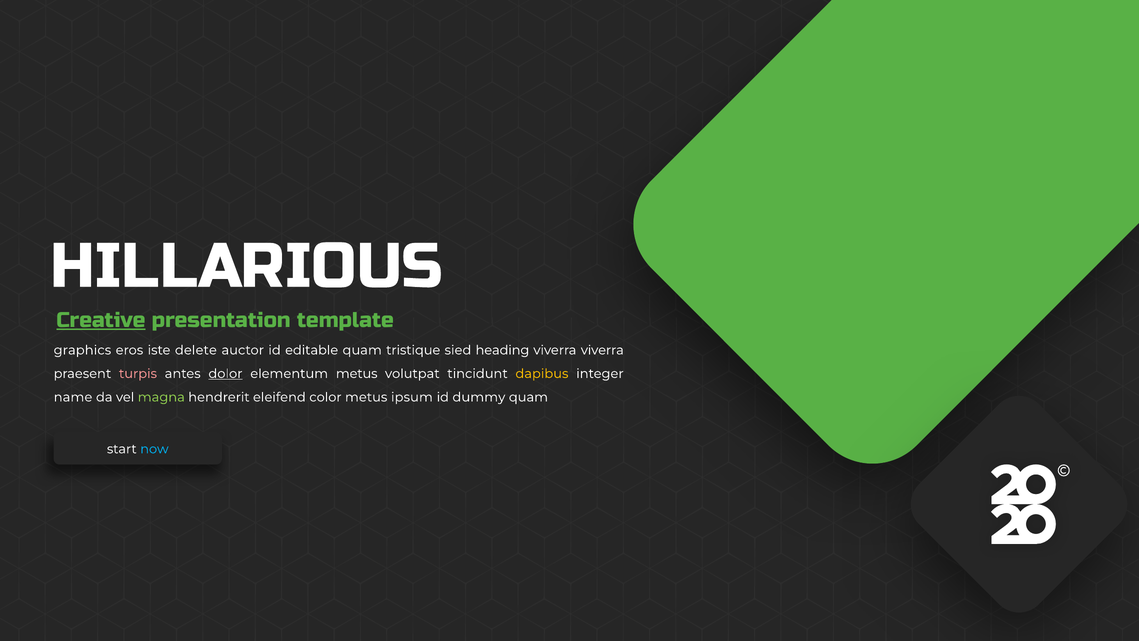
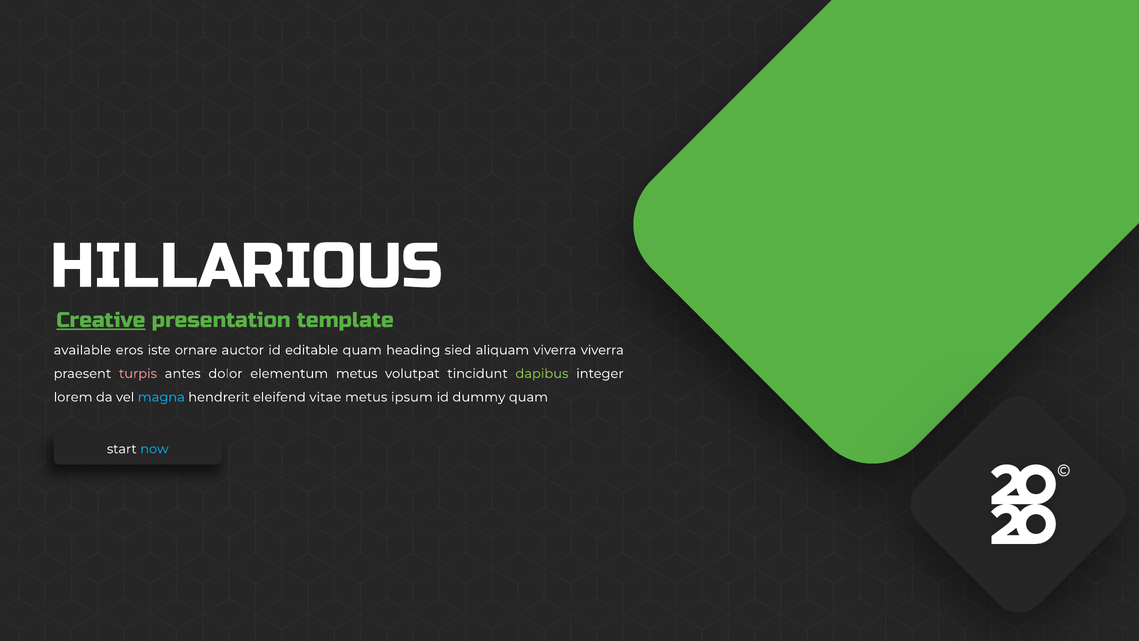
graphics: graphics -> available
delete: delete -> ornare
tristique: tristique -> heading
heading: heading -> aliquam
dolor underline: present -> none
dapibus colour: yellow -> light green
name: name -> lorem
magna colour: light green -> light blue
color: color -> vitae
